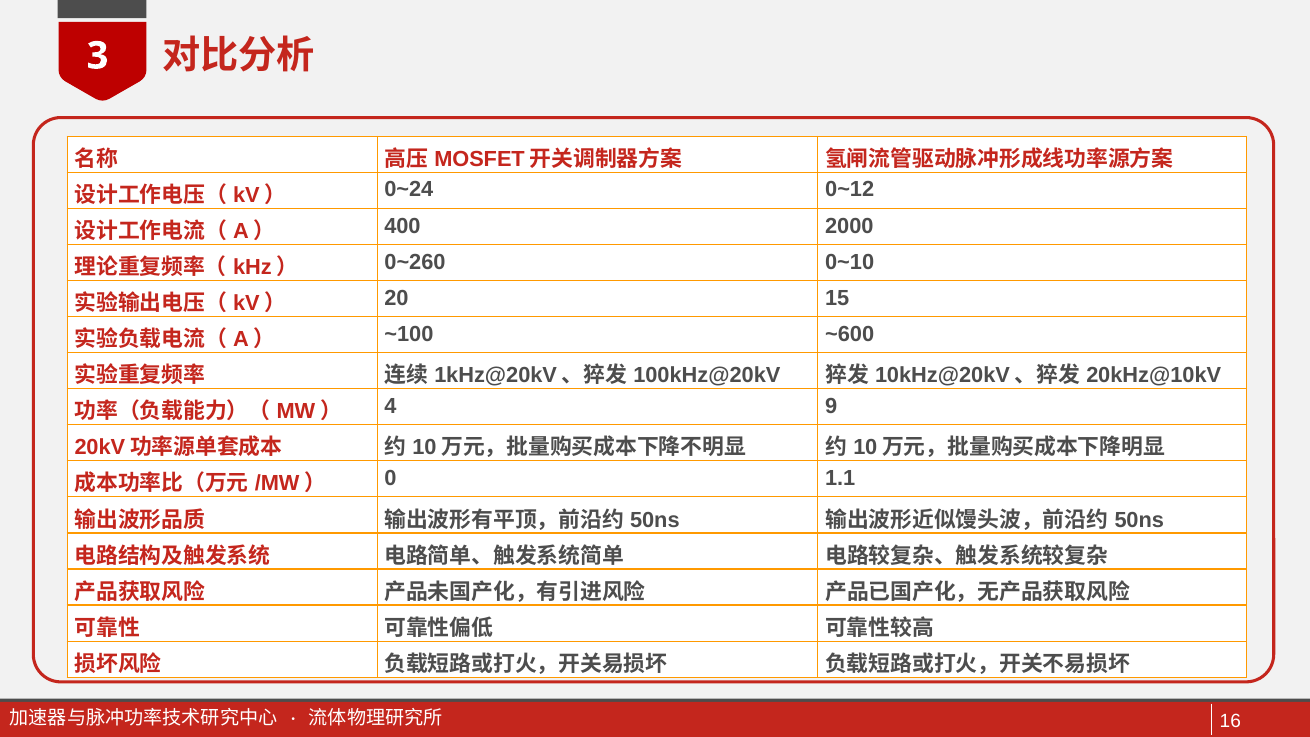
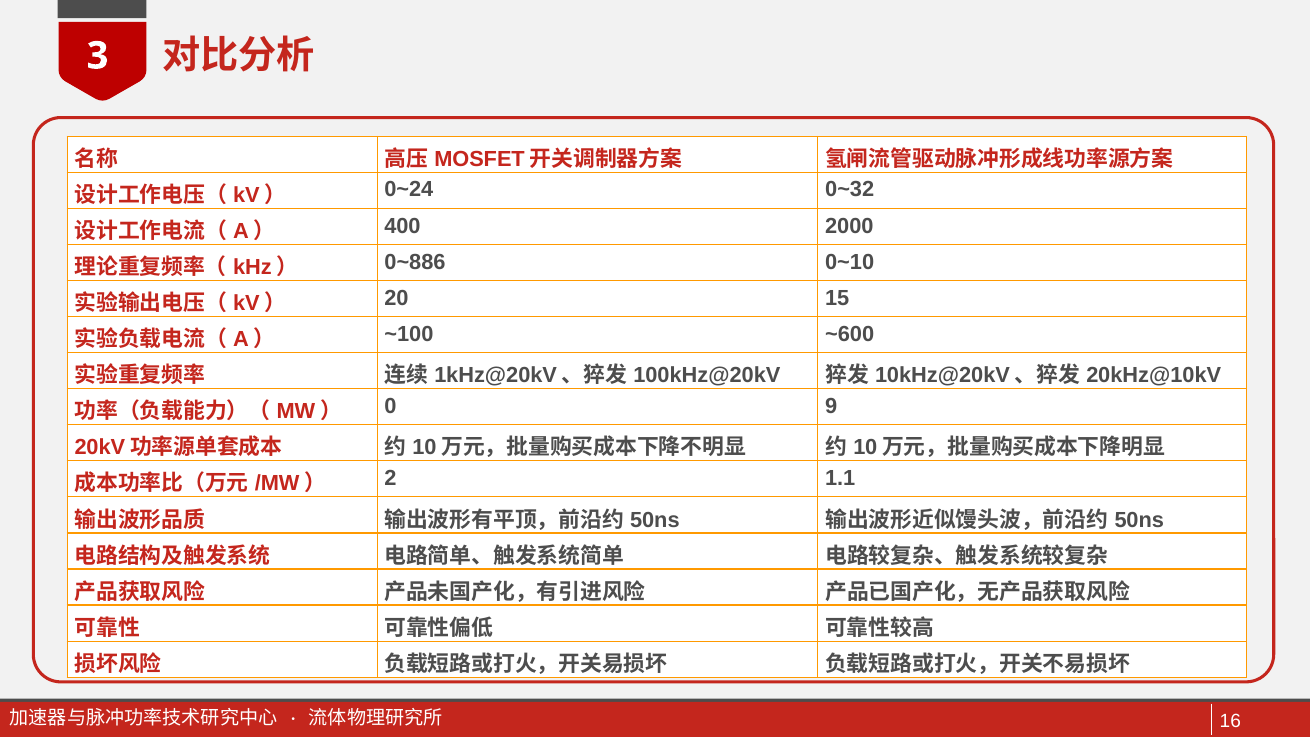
0~12: 0~12 -> 0~32
0~260: 0~260 -> 0~886
4: 4 -> 0
0: 0 -> 2
